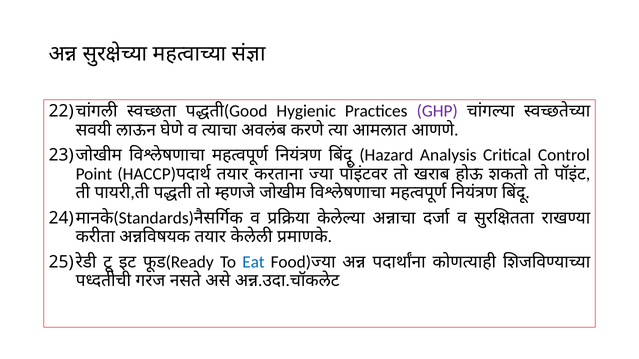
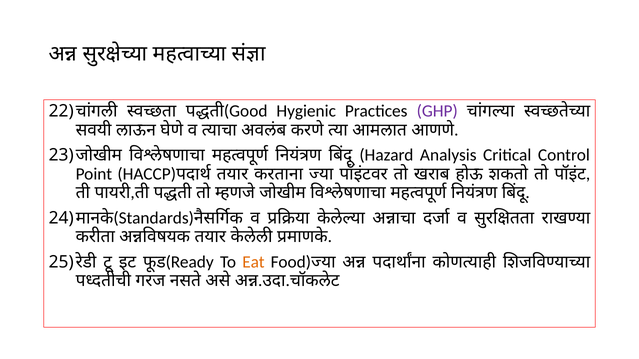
Eat colour: blue -> orange
